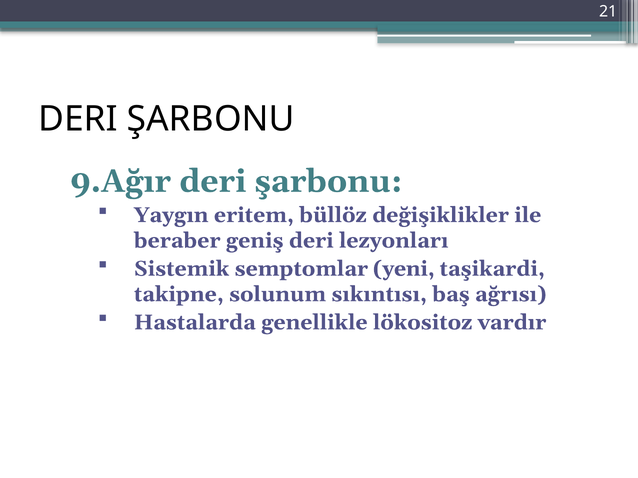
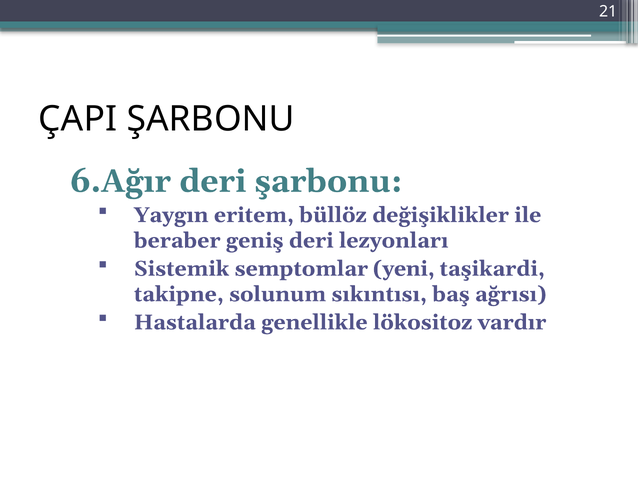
DERI at (78, 119): DERI -> ÇAPI
9.Ağır: 9.Ağır -> 6.Ağır
